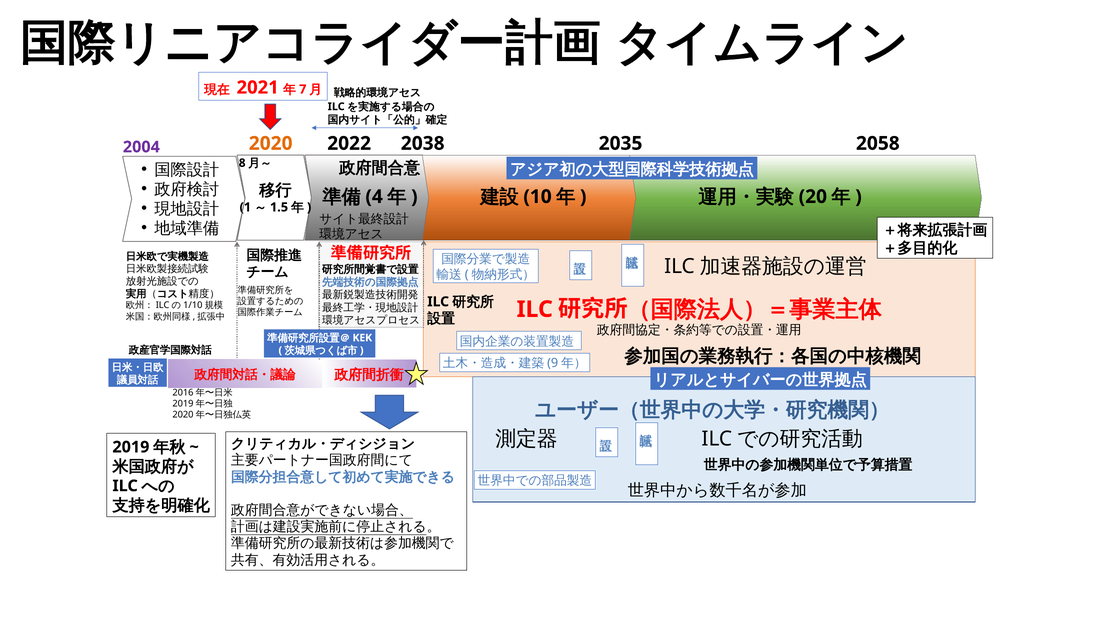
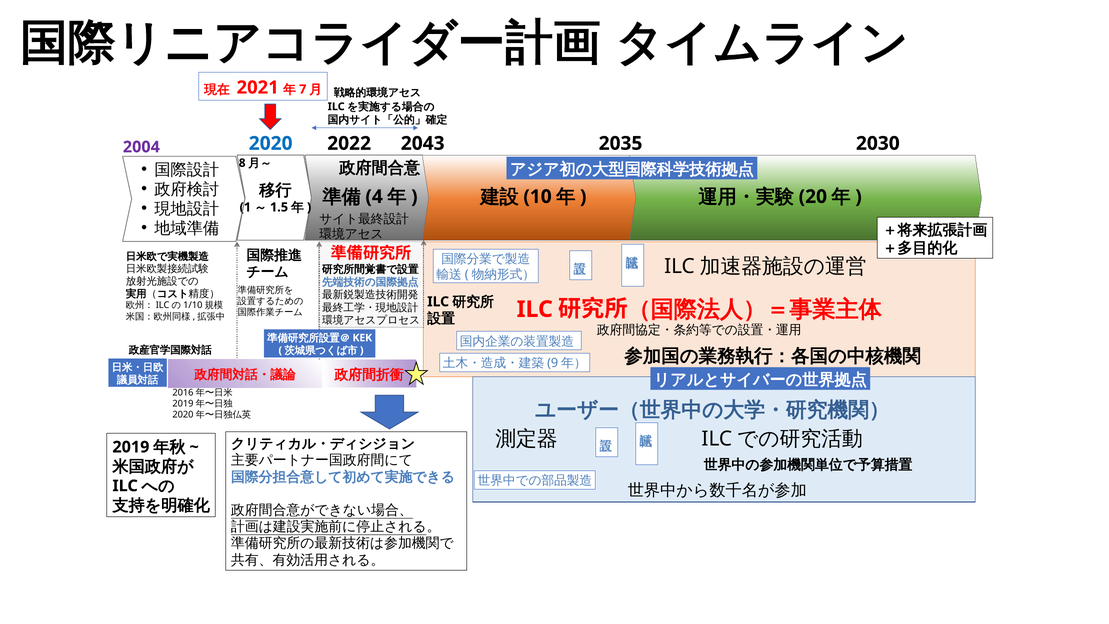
2020 colour: orange -> blue
2038: 2038 -> 2043
2058: 2058 -> 2030
